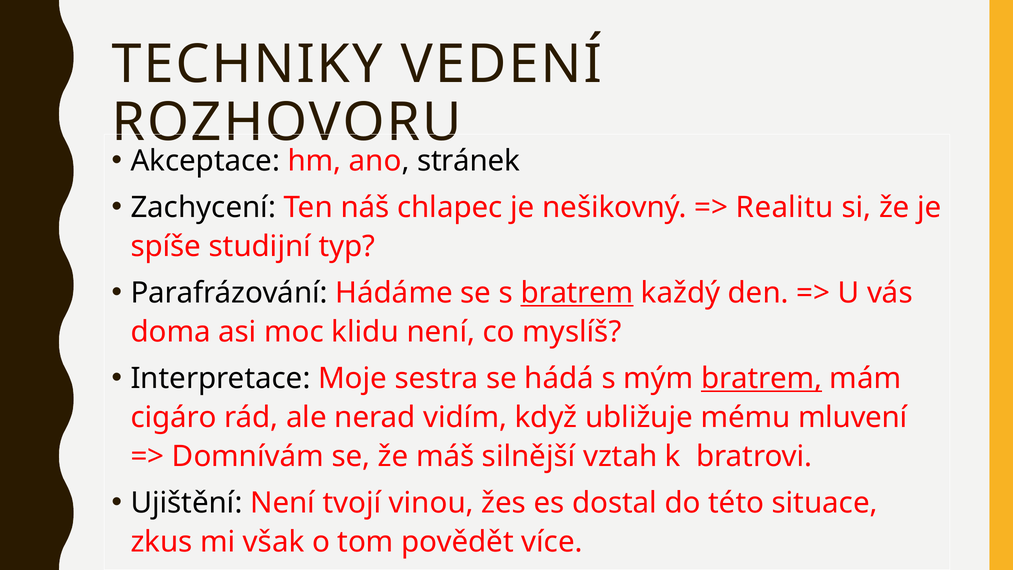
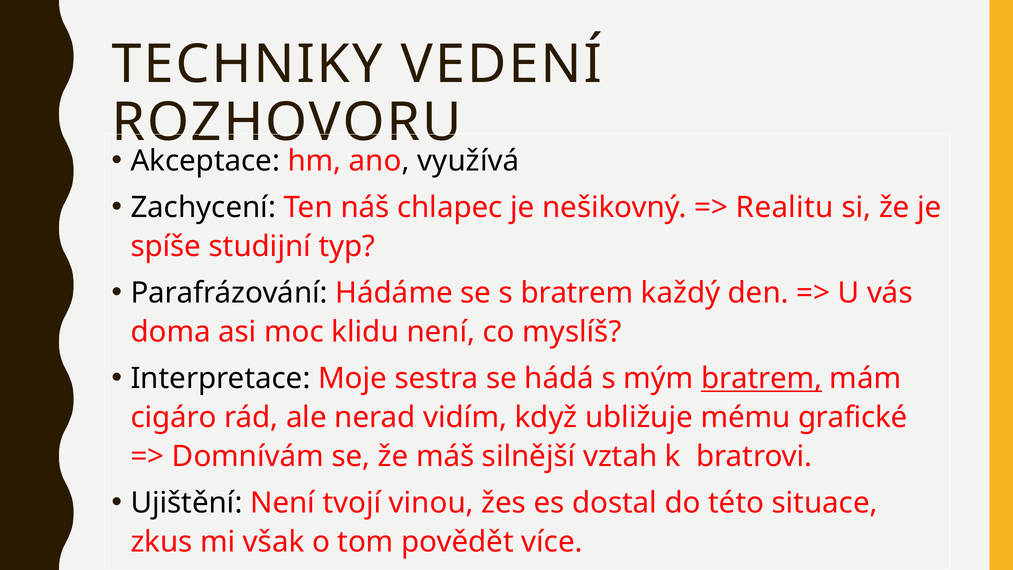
stránek: stránek -> využívá
bratrem at (577, 293) underline: present -> none
mluvení: mluvení -> grafické
